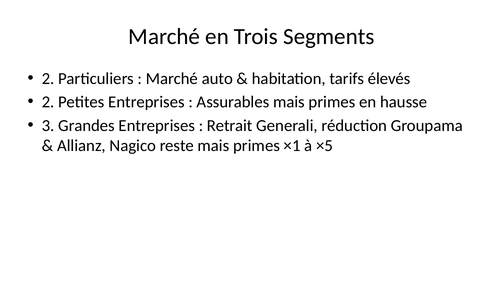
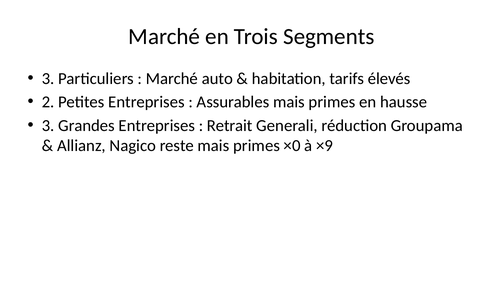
2 at (48, 79): 2 -> 3
×1: ×1 -> ×0
×5: ×5 -> ×9
